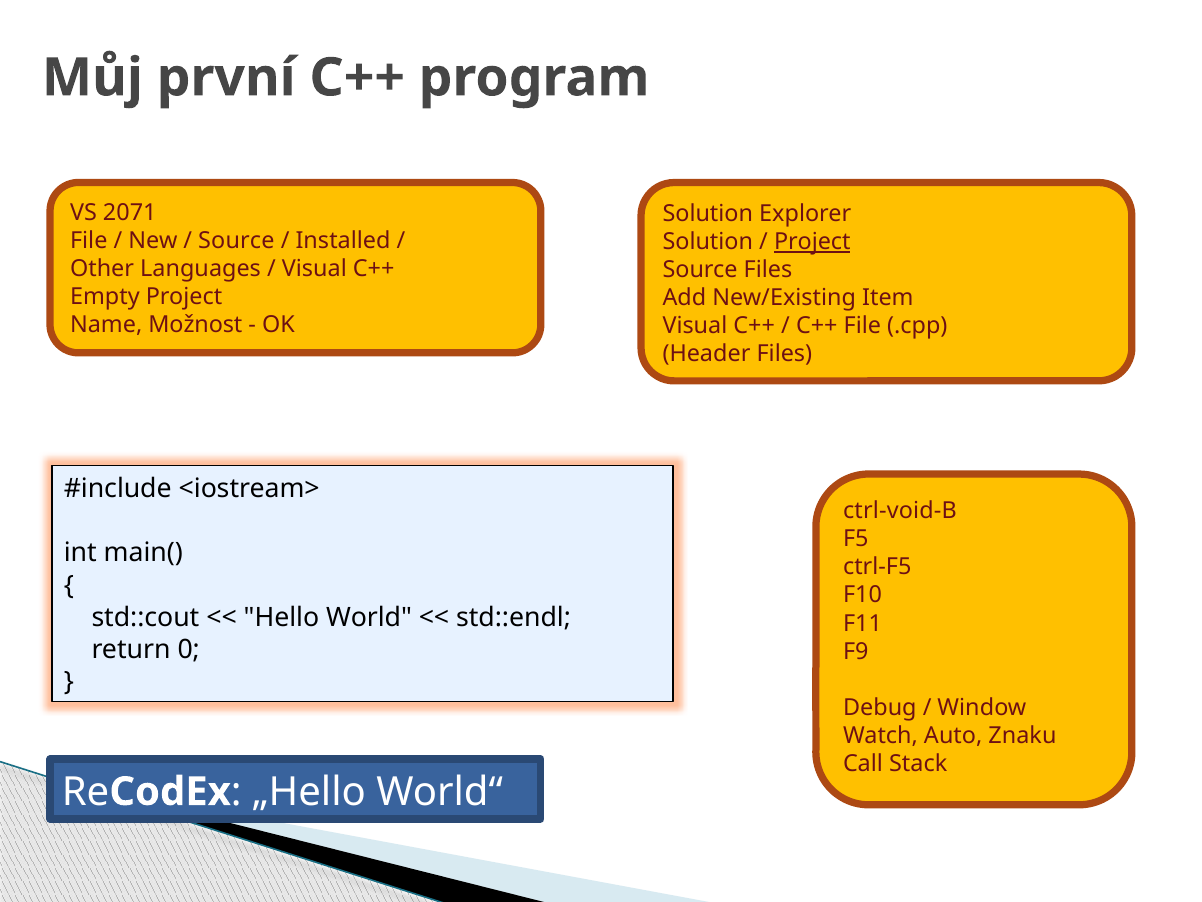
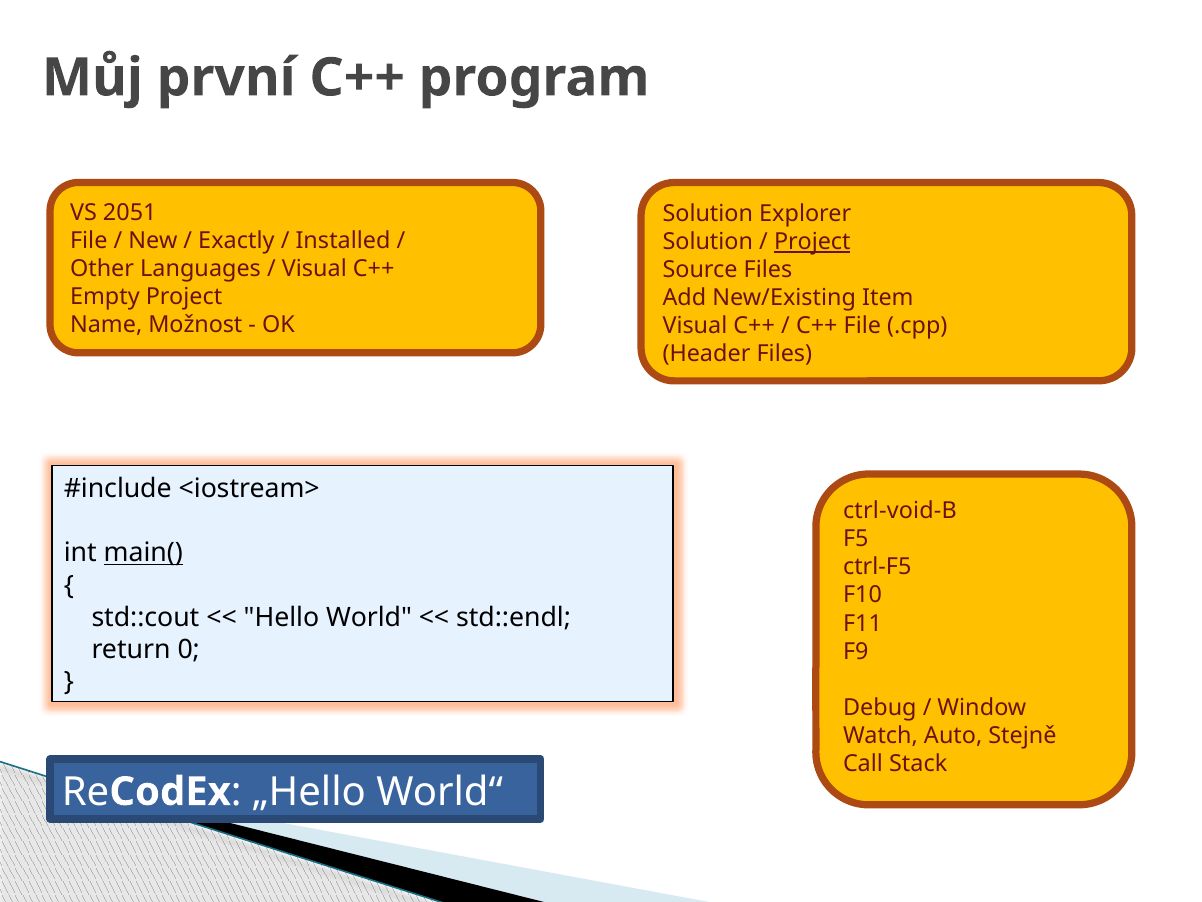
2071: 2071 -> 2051
Source at (236, 240): Source -> Exactly
main( underline: none -> present
Znaku: Znaku -> Stejně
